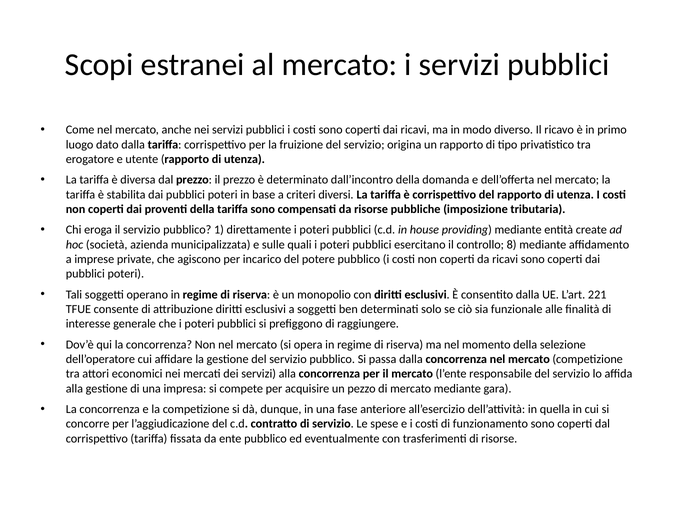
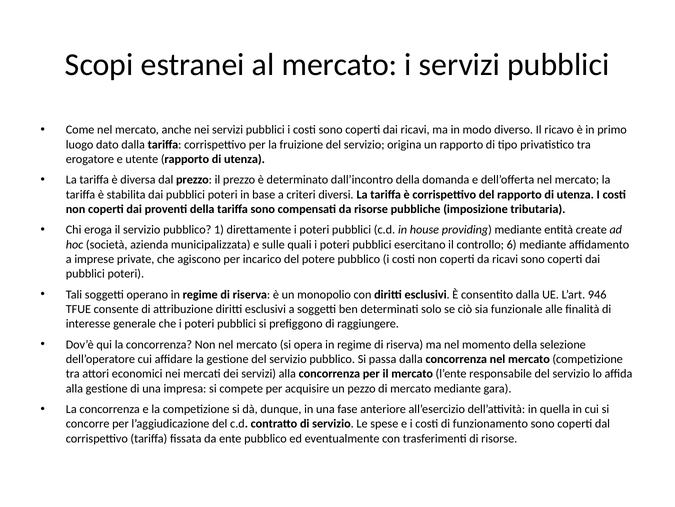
8: 8 -> 6
221: 221 -> 946
